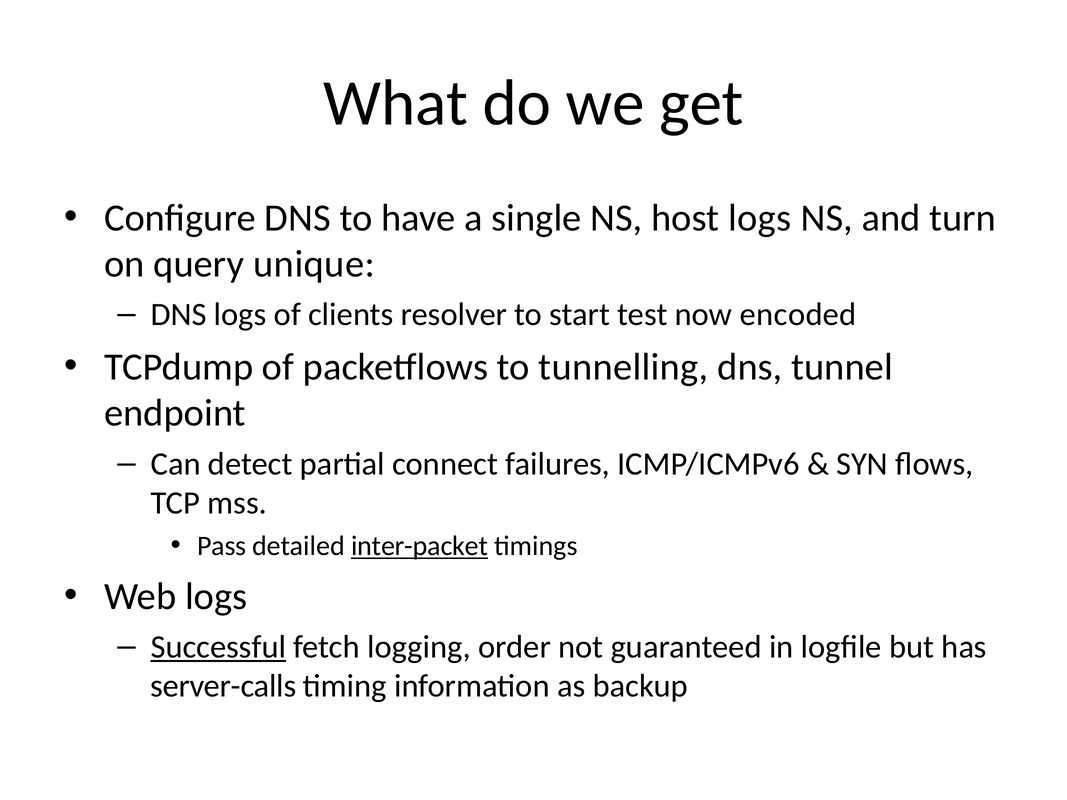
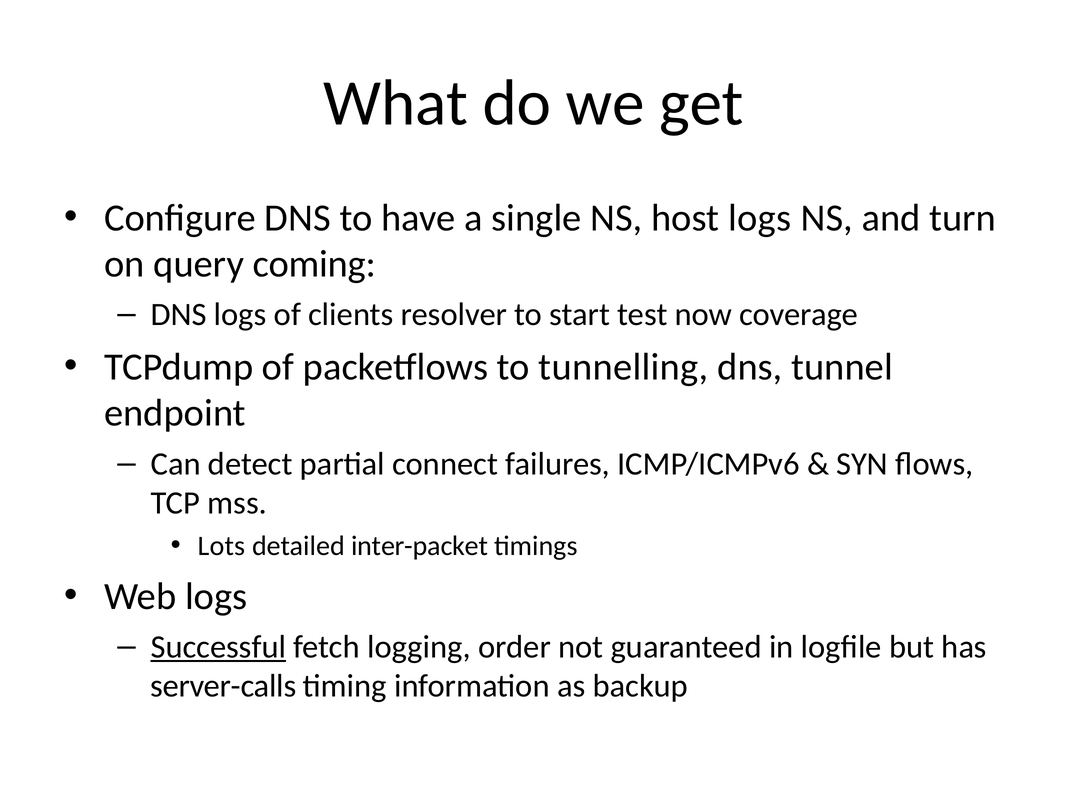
unique: unique -> coming
encoded: encoded -> coverage
Pass: Pass -> Lots
inter-packet underline: present -> none
